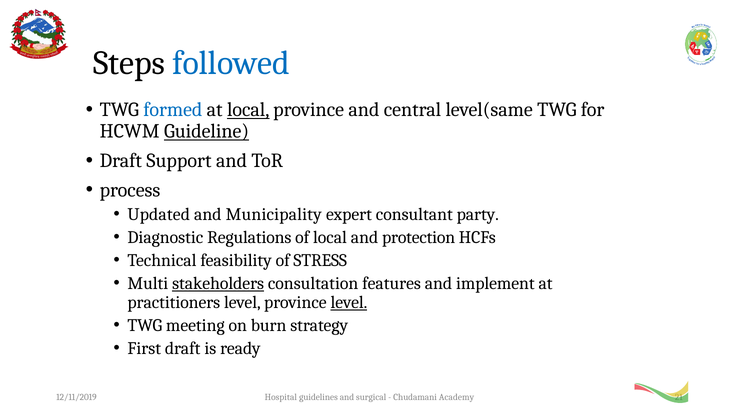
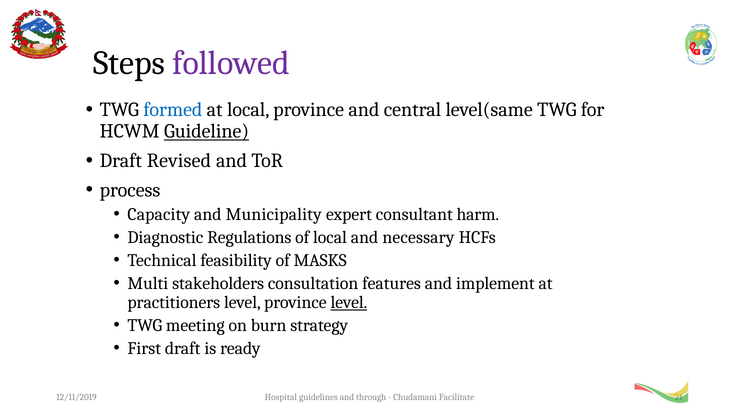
followed colour: blue -> purple
local at (248, 110) underline: present -> none
Support: Support -> Revised
Updated: Updated -> Capacity
party: party -> harm
protection: protection -> necessary
STRESS: STRESS -> MASKS
stakeholders underline: present -> none
surgical: surgical -> through
Academy: Academy -> Facilitate
